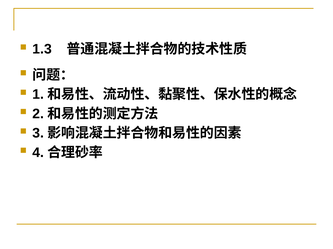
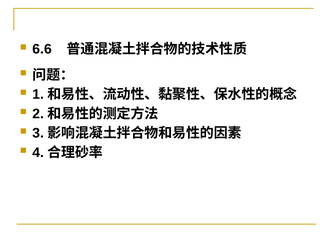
1.3: 1.3 -> 6.6
